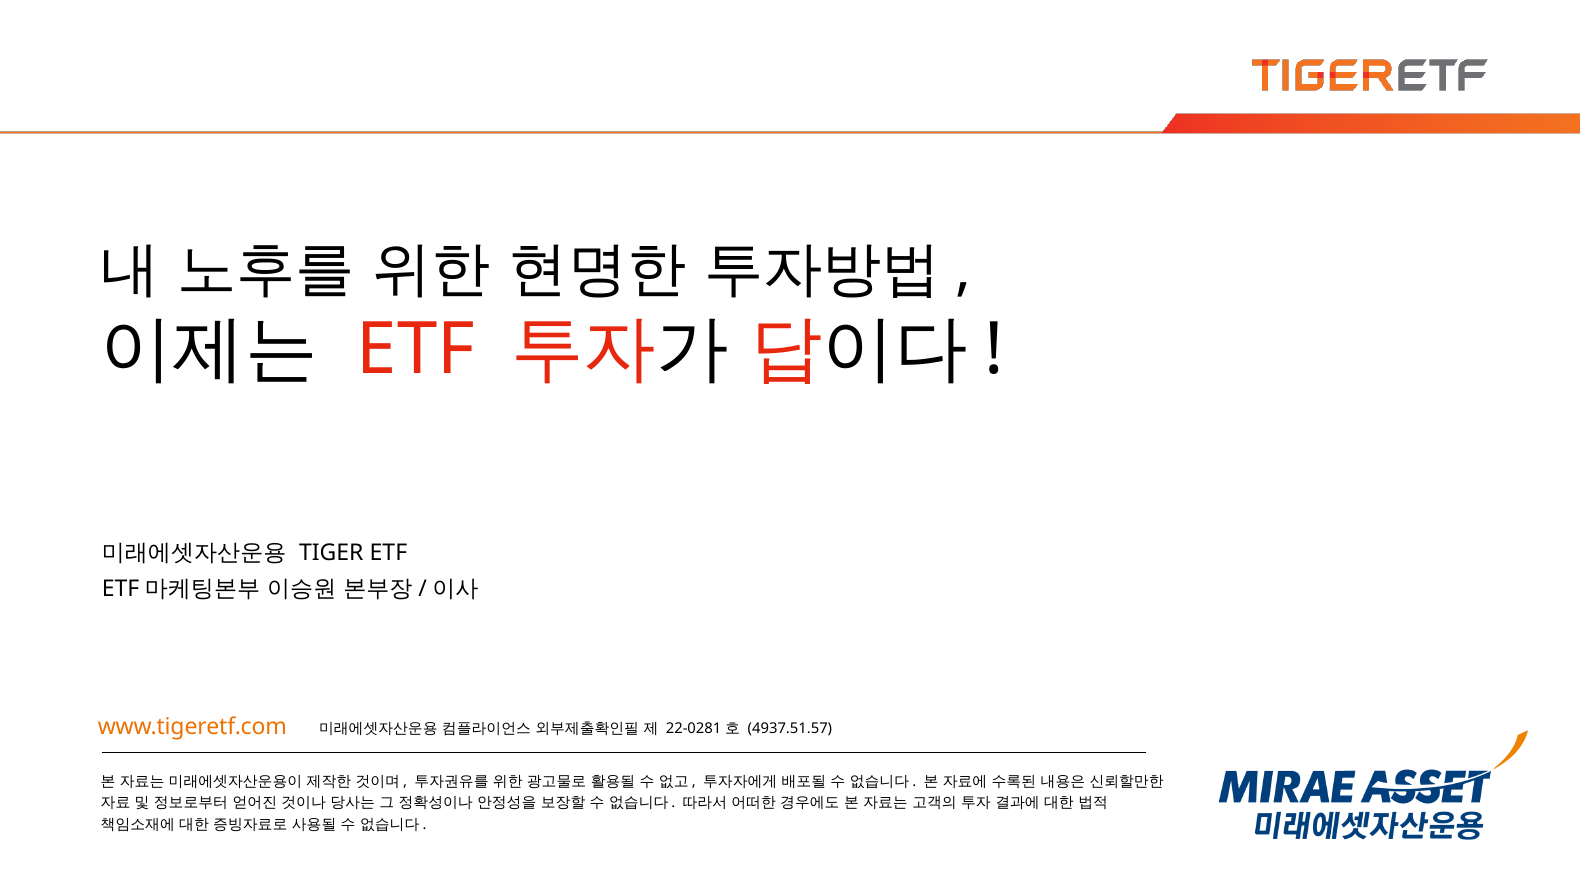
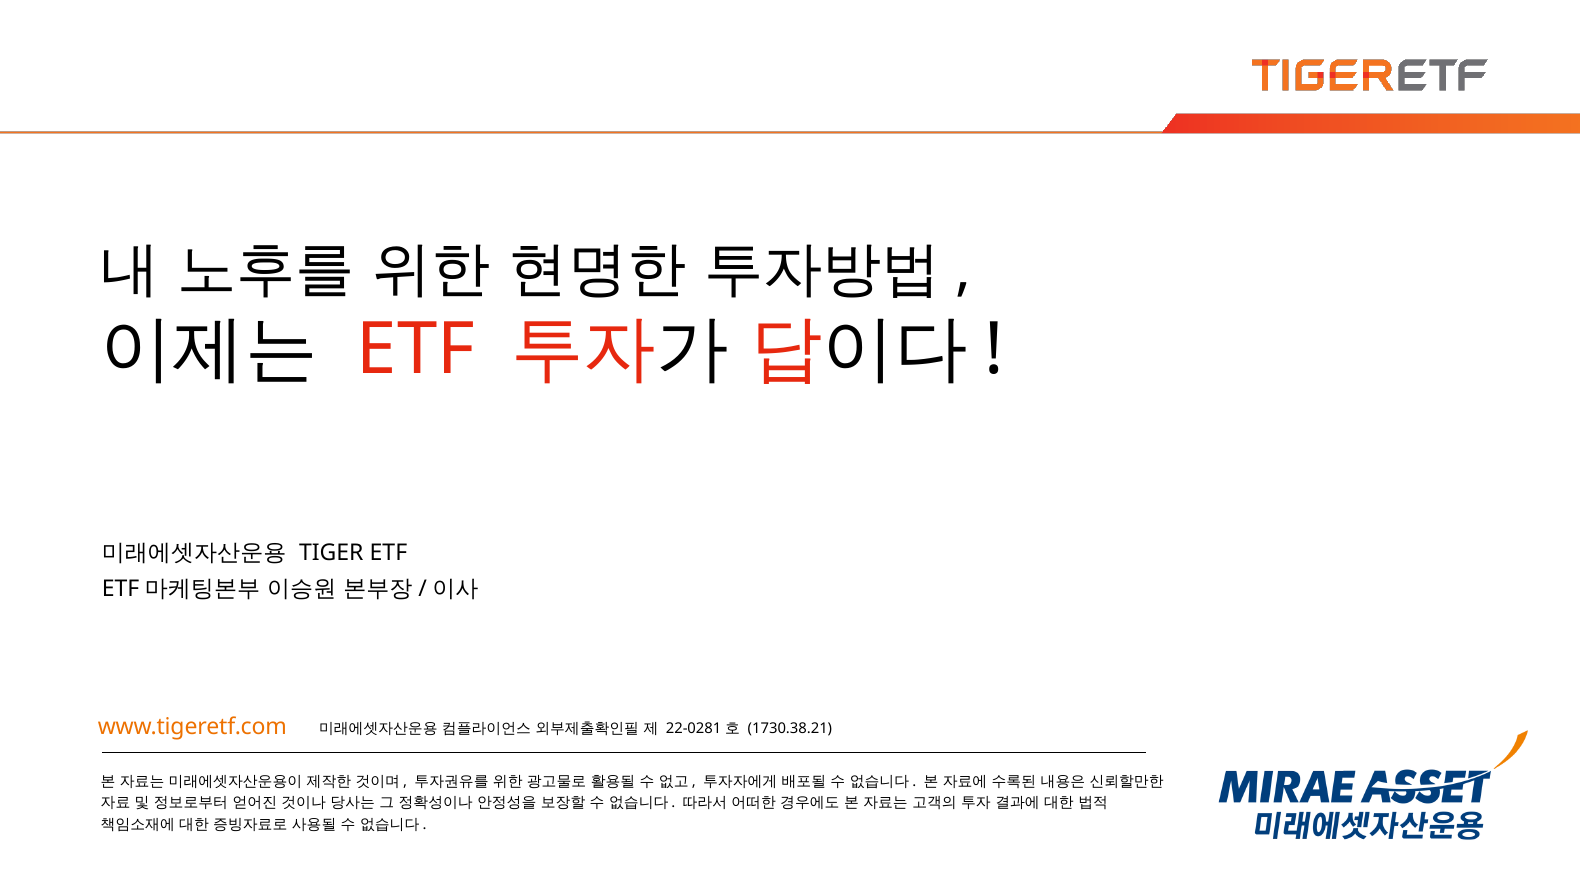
4937.51.57: 4937.51.57 -> 1730.38.21
